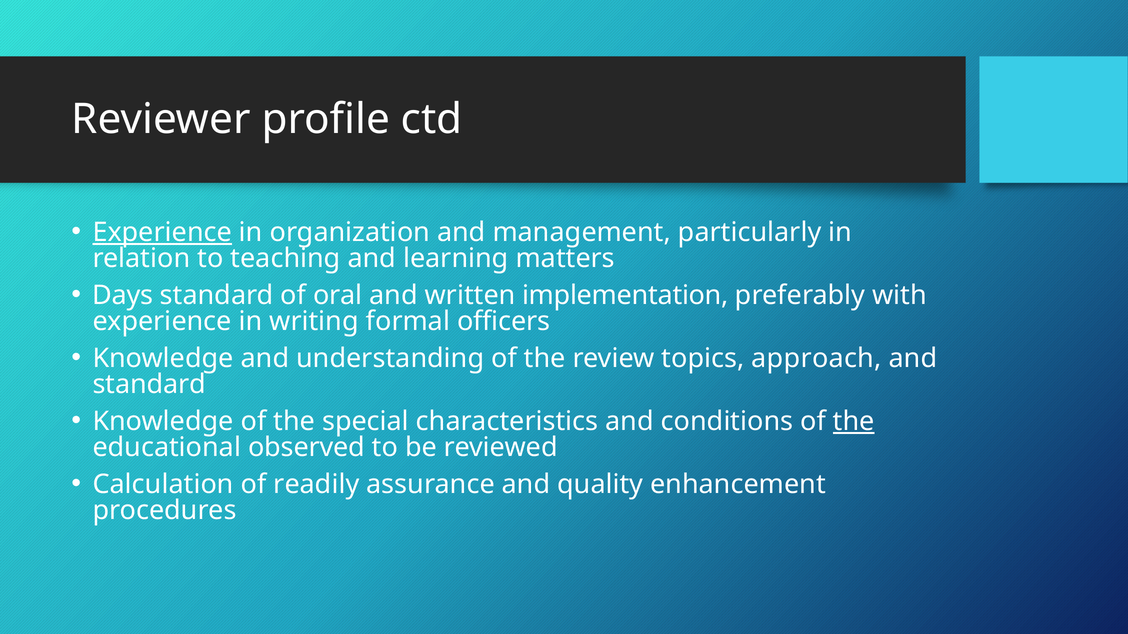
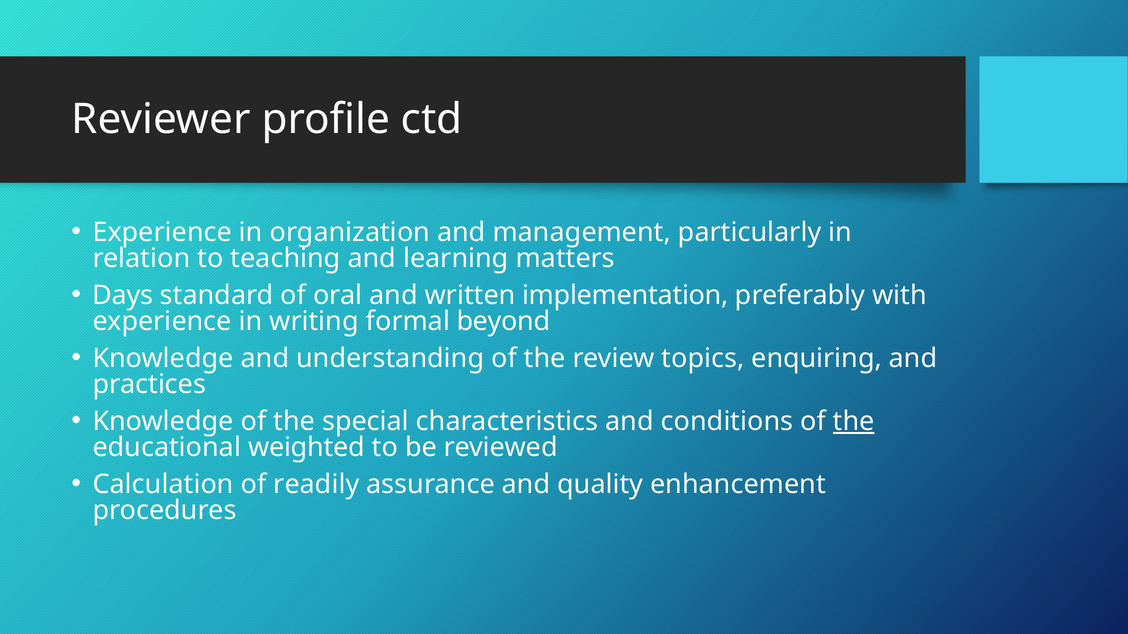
Experience at (162, 233) underline: present -> none
officers: officers -> beyond
approach: approach -> enquiring
standard at (149, 385): standard -> practices
observed: observed -> weighted
